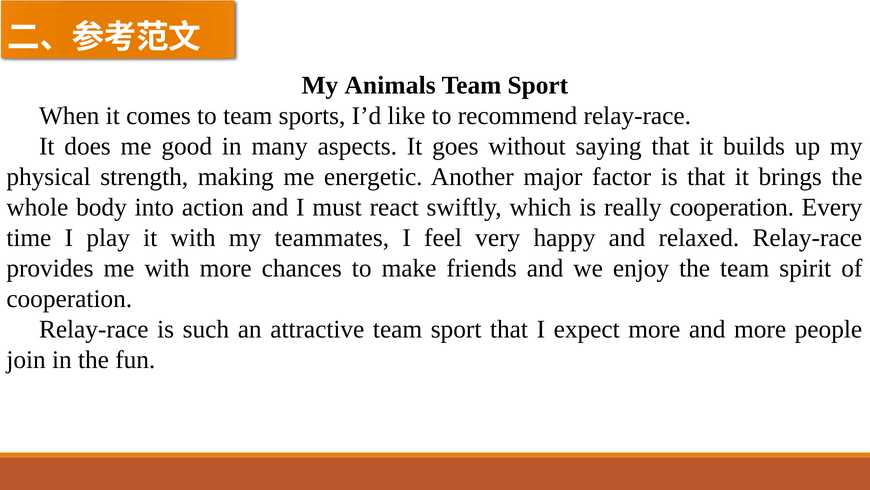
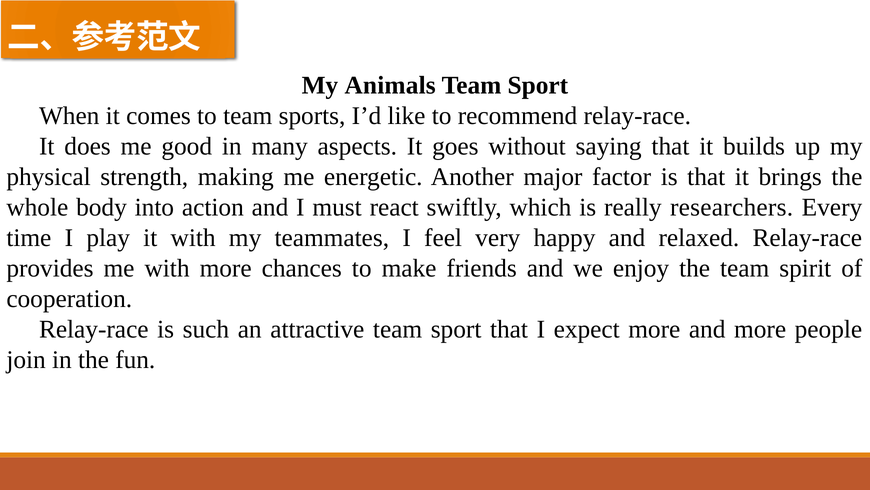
really cooperation: cooperation -> researchers
